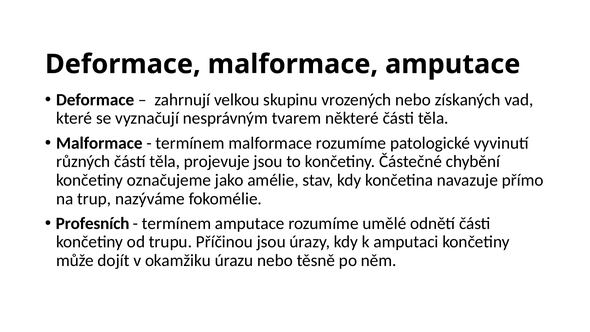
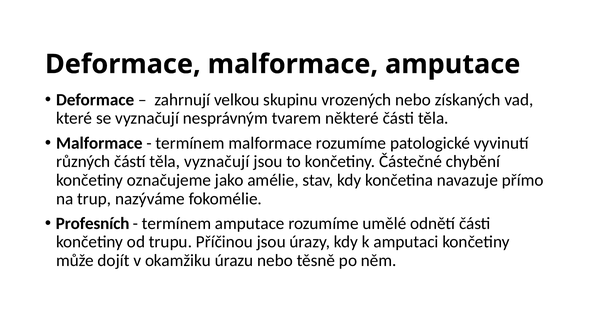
těla projevuje: projevuje -> vyznačují
